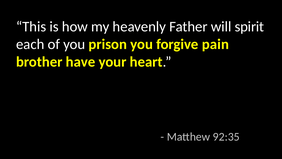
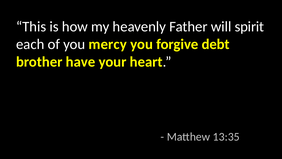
prison: prison -> mercy
pain: pain -> debt
92:35: 92:35 -> 13:35
